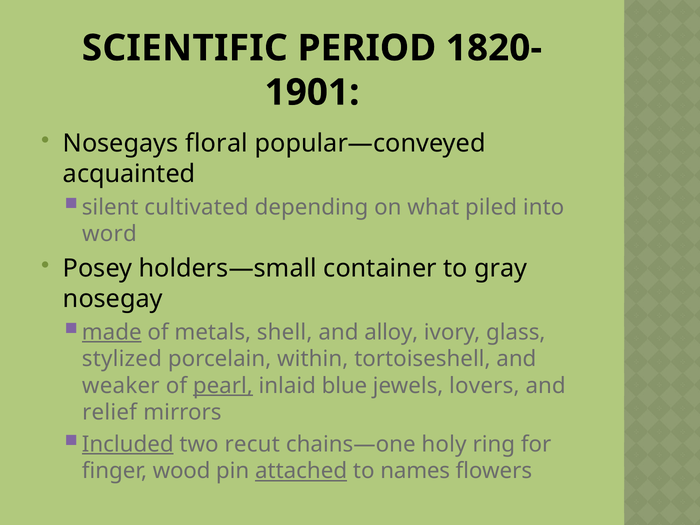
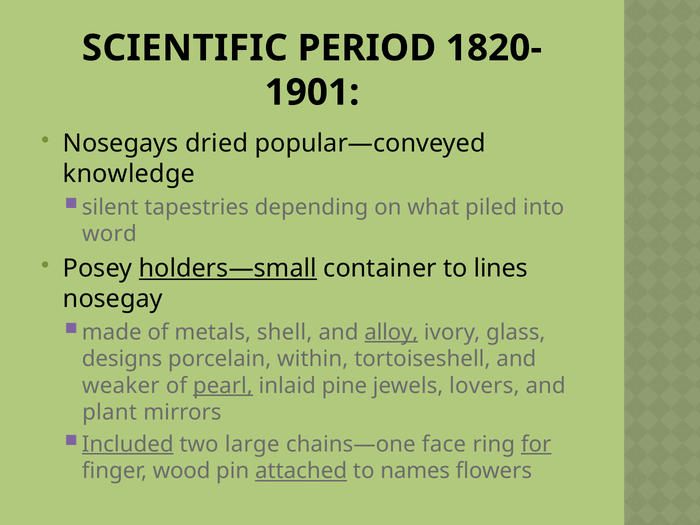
floral: floral -> dried
acquainted: acquainted -> knowledge
cultivated: cultivated -> tapestries
holders—small underline: none -> present
gray: gray -> lines
made underline: present -> none
alloy underline: none -> present
stylized: stylized -> designs
blue: blue -> pine
relief: relief -> plant
recut: recut -> large
holy: holy -> face
for underline: none -> present
